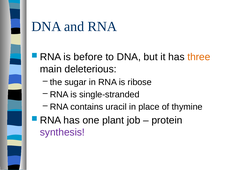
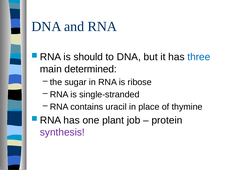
before: before -> should
three colour: orange -> blue
deleterious: deleterious -> determined
